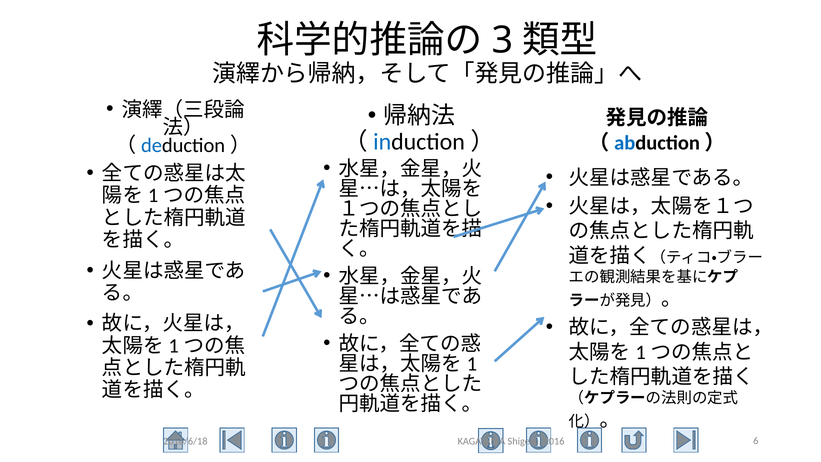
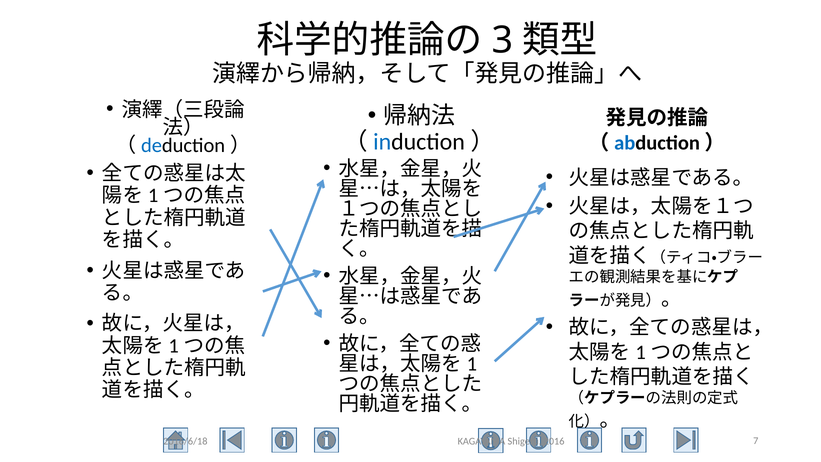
6: 6 -> 7
